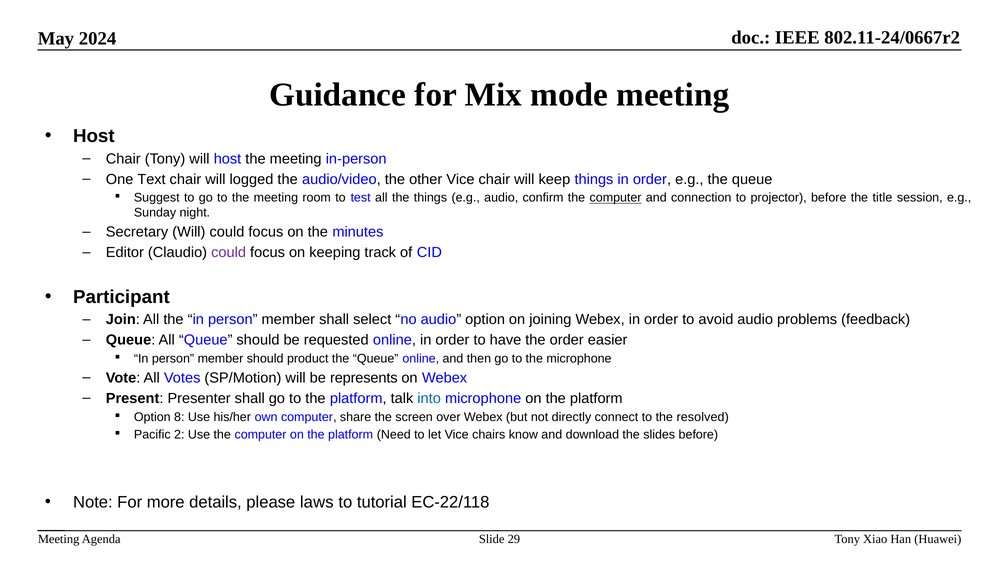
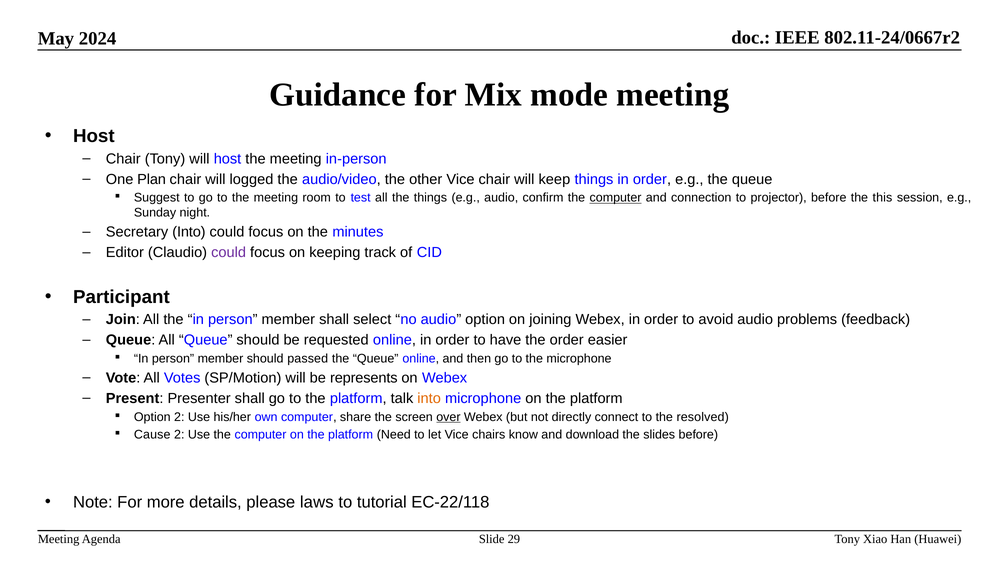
Text: Text -> Plan
title: title -> this
Secretary Will: Will -> Into
product: product -> passed
into at (429, 398) colour: blue -> orange
Option 8: 8 -> 2
over underline: none -> present
Pacific: Pacific -> Cause
